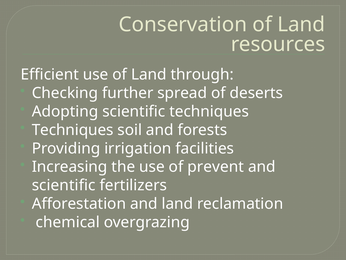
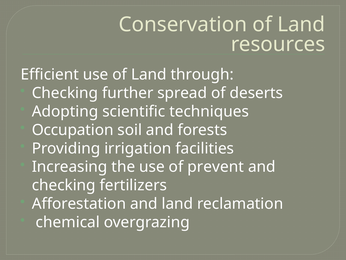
Techniques at (73, 130): Techniques -> Occupation
scientific at (64, 185): scientific -> checking
